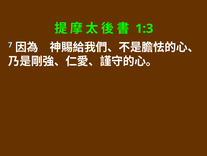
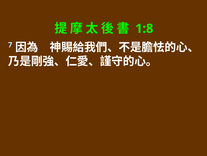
1:3: 1:3 -> 1:8
